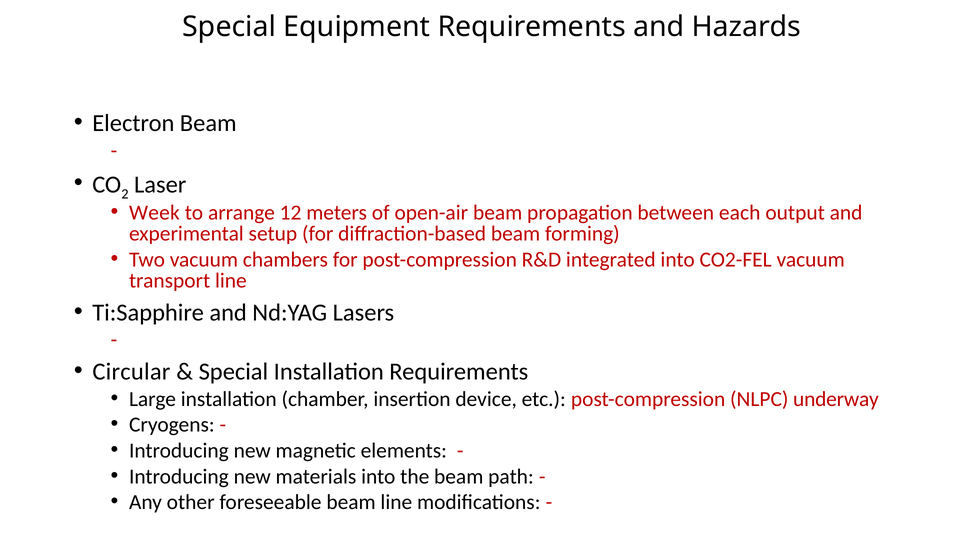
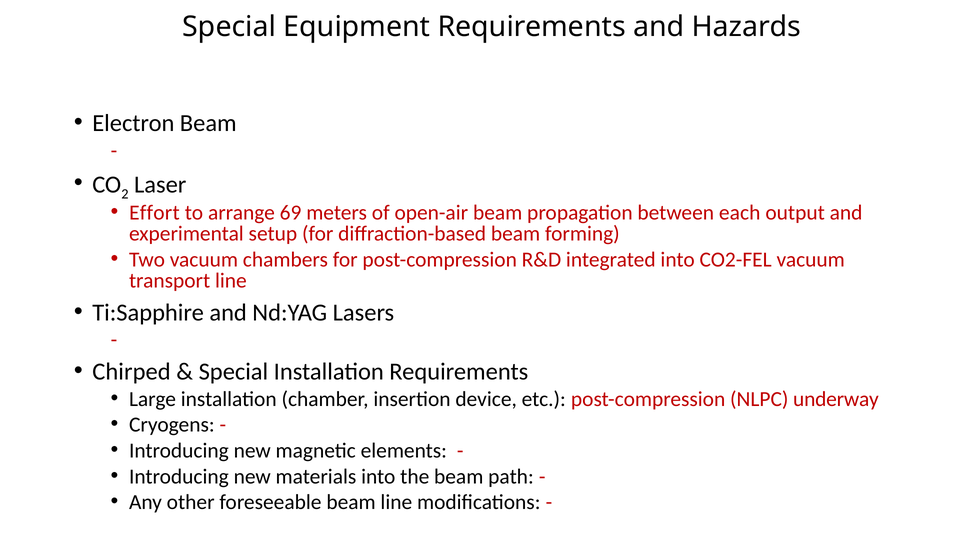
Week: Week -> Effort
12: 12 -> 69
Circular: Circular -> Chirped
